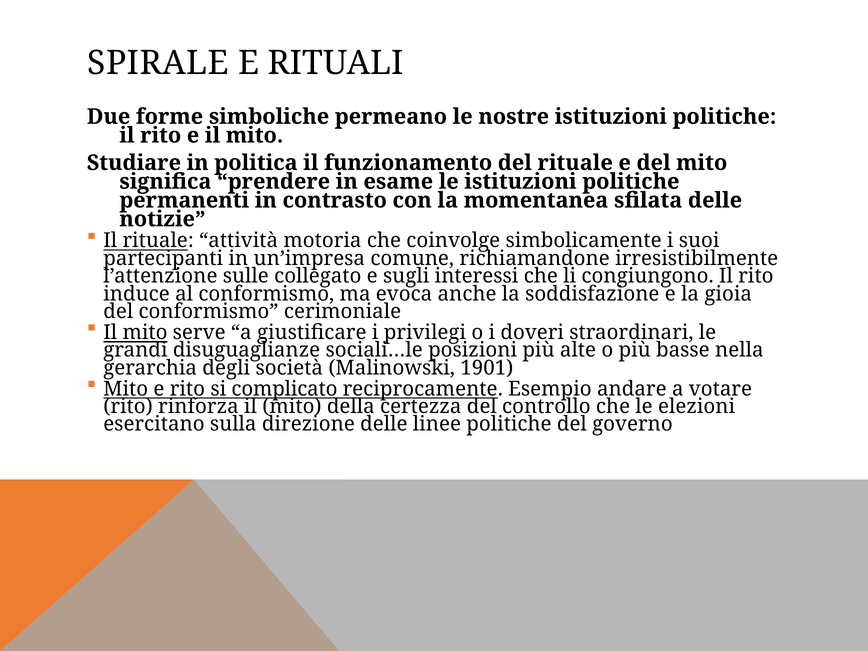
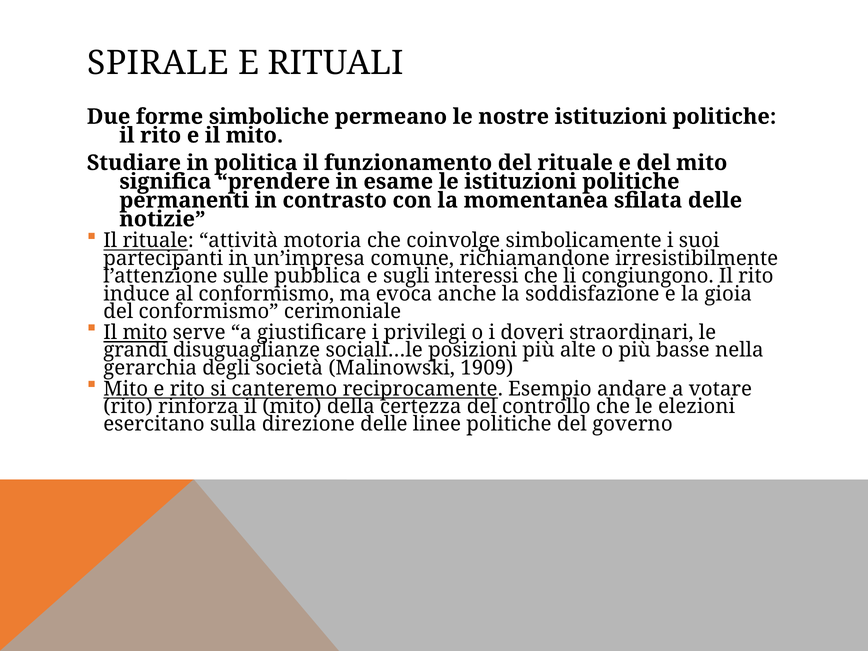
collegato: collegato -> pubblica
1901: 1901 -> 1909
complicato: complicato -> canteremo
